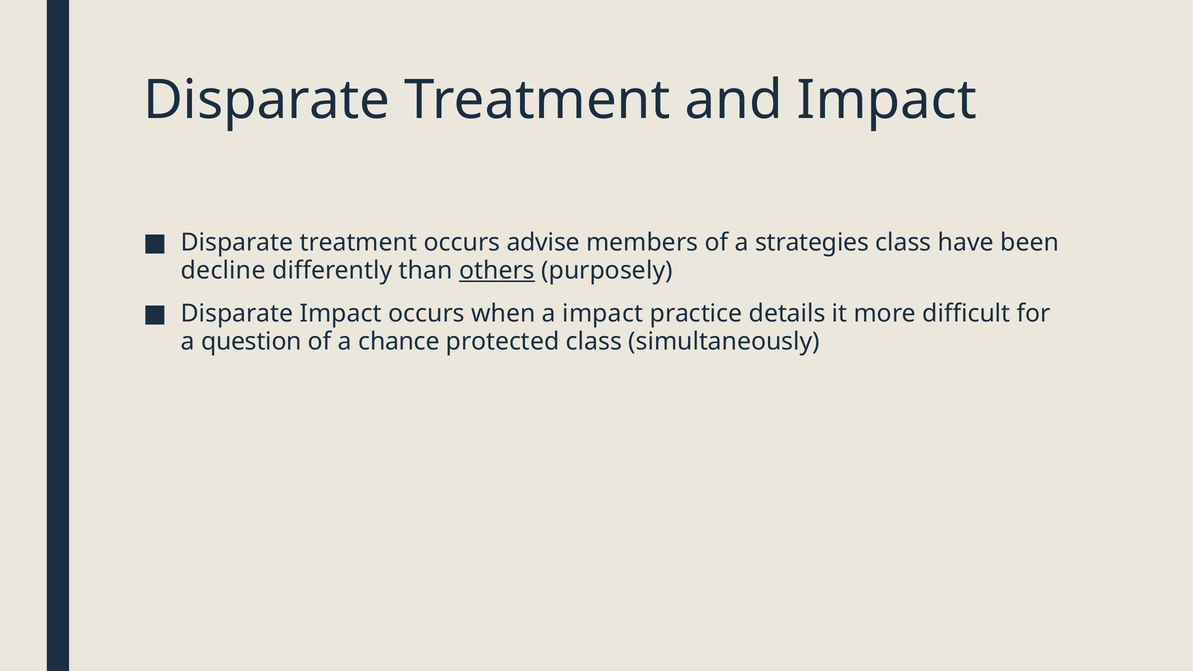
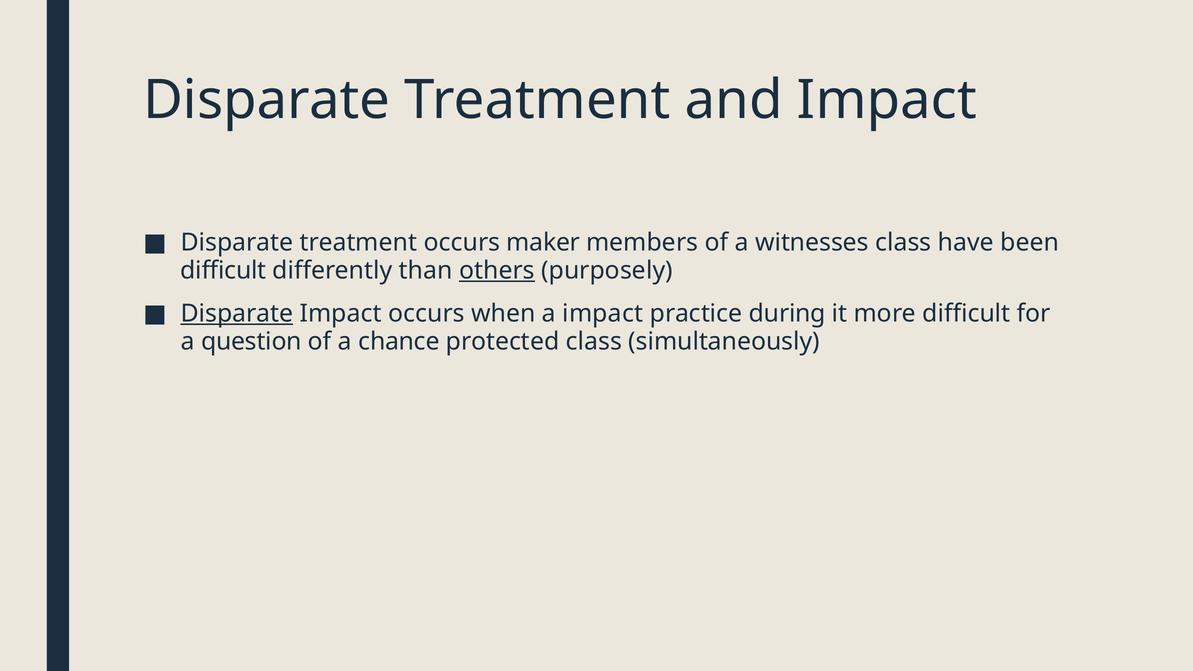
advise: advise -> maker
strategies: strategies -> witnesses
decline at (223, 270): decline -> difficult
Disparate at (237, 313) underline: none -> present
details: details -> during
